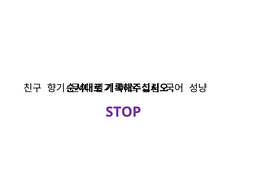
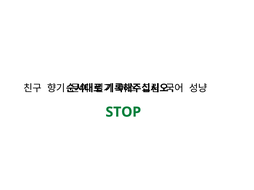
STOP colour: purple -> green
